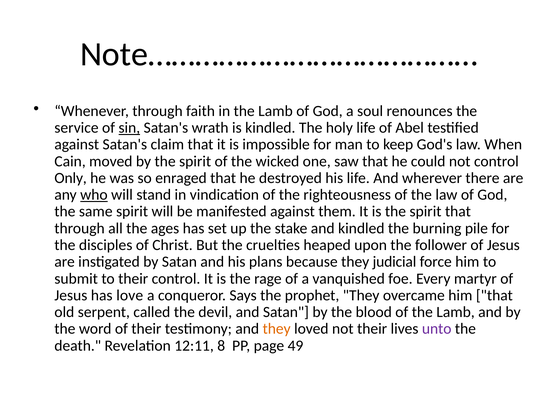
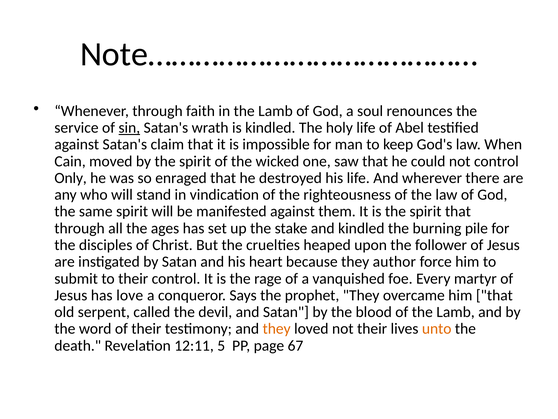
who underline: present -> none
plans: plans -> heart
judicial: judicial -> author
unto colour: purple -> orange
8: 8 -> 5
49: 49 -> 67
